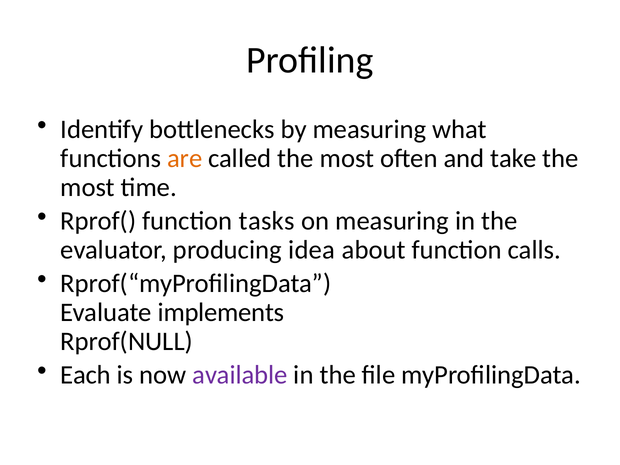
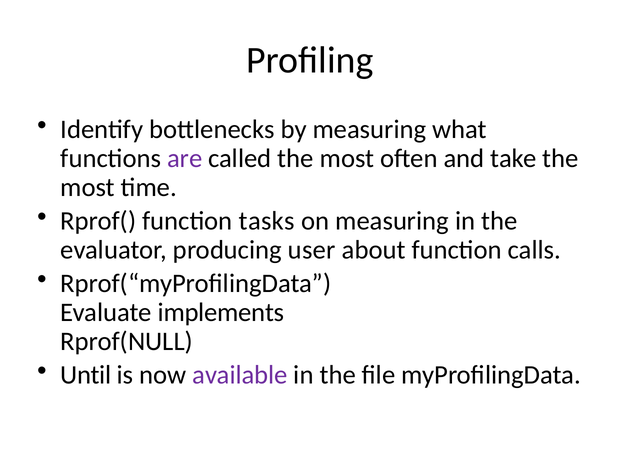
are colour: orange -> purple
idea: idea -> user
Each: Each -> Until
